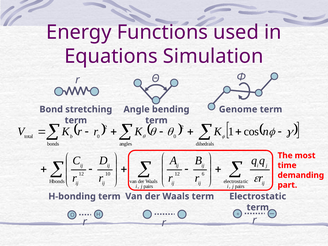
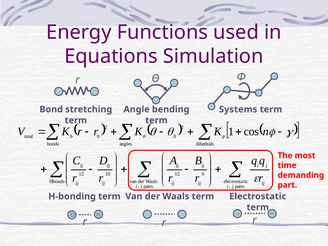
Genome: Genome -> Systems
